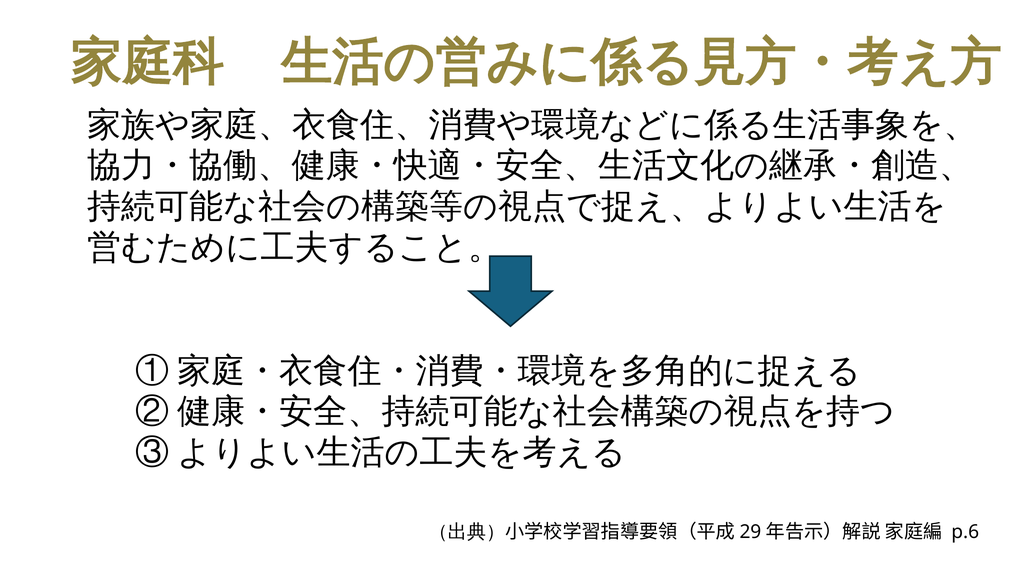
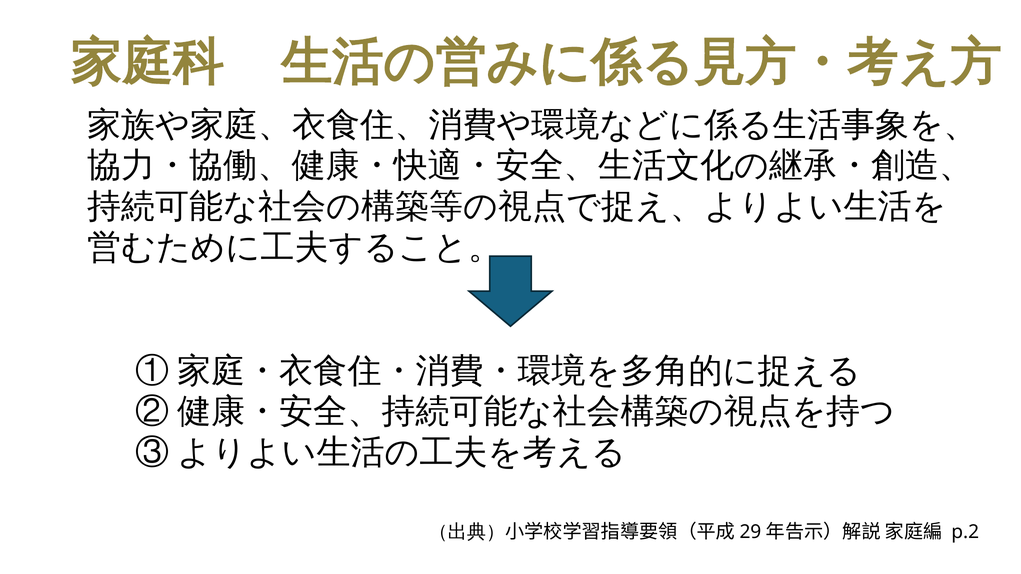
p.6: p.6 -> p.2
